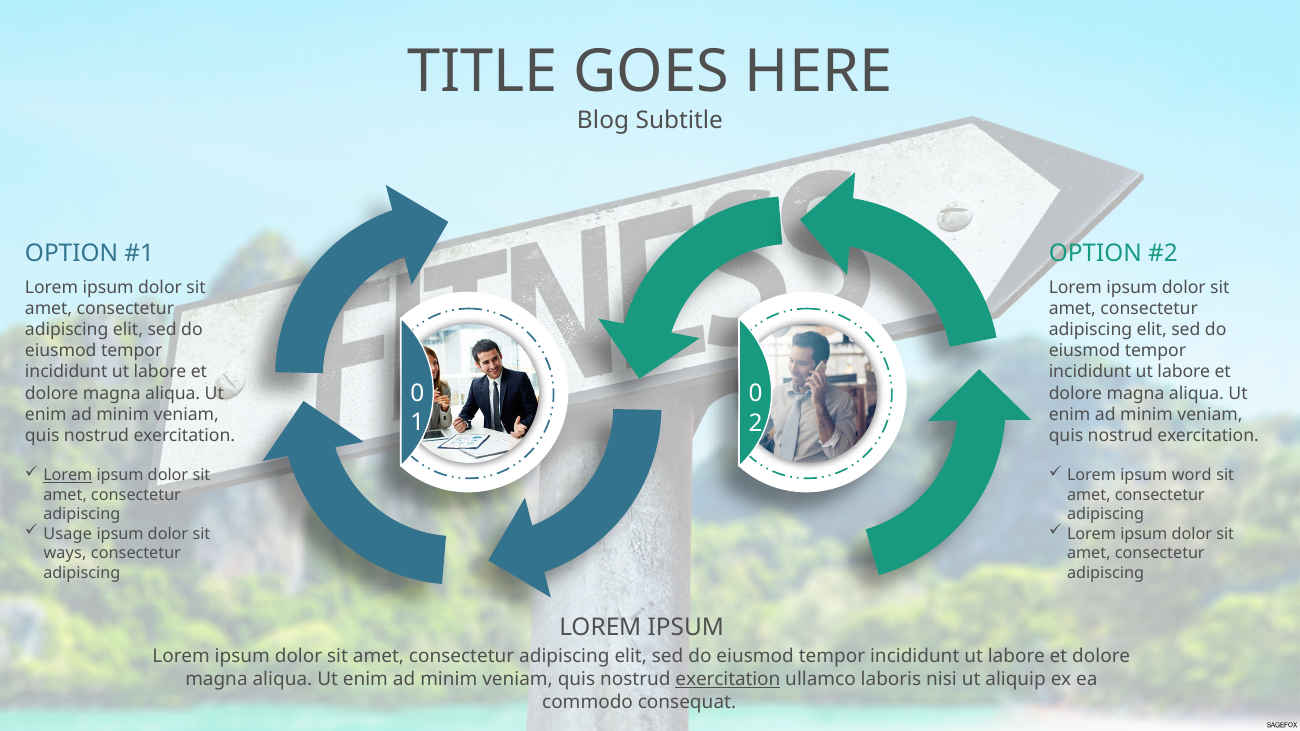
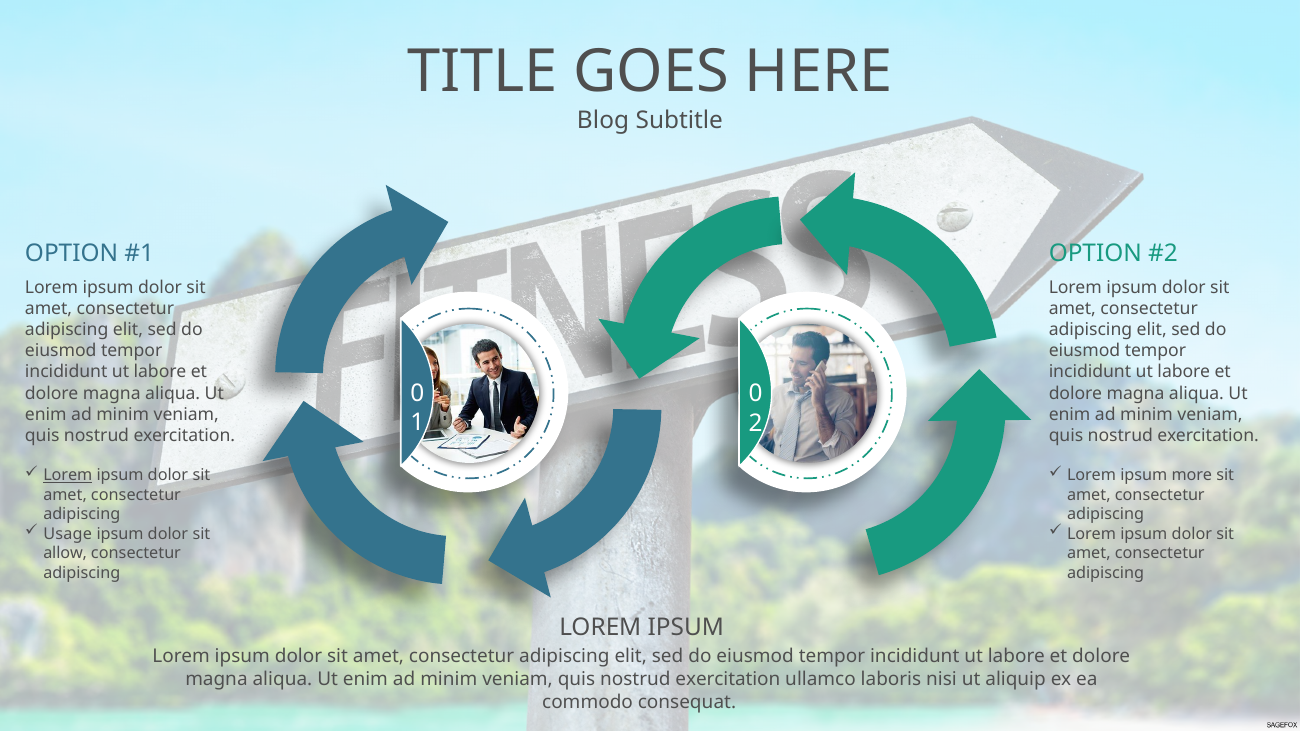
word: word -> more
ways: ways -> allow
exercitation at (728, 679) underline: present -> none
